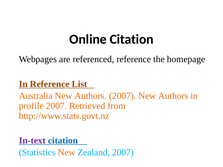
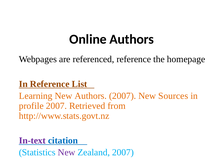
Online Citation: Citation -> Authors
Australia: Australia -> Learning
2007 New Authors: Authors -> Sources
New at (67, 153) colour: orange -> purple
